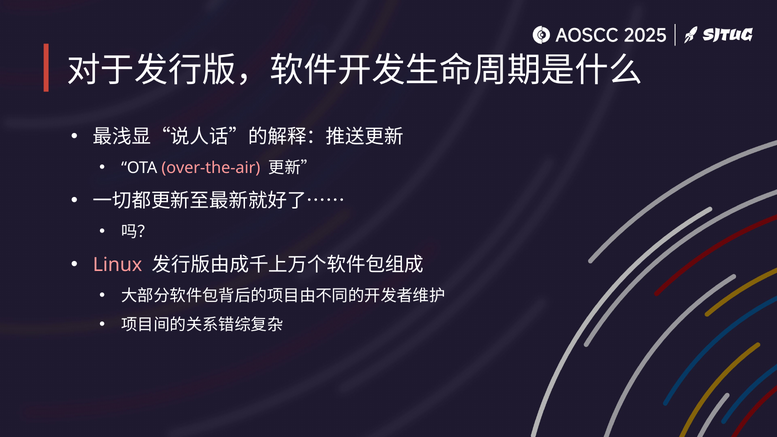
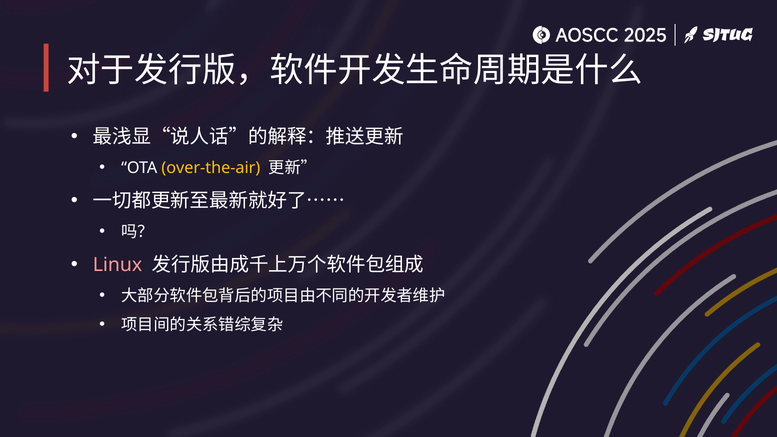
over-the-air colour: pink -> yellow
